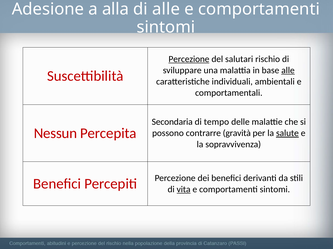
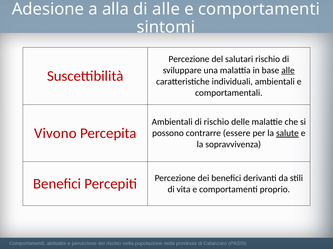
Percezione at (189, 59) underline: present -> none
Secondaria at (172, 122): Secondaria -> Ambientali
di tempo: tempo -> rischio
Nessun: Nessun -> Vivono
gravità: gravità -> essere
vita underline: present -> none
sintomi at (275, 190): sintomi -> proprio
